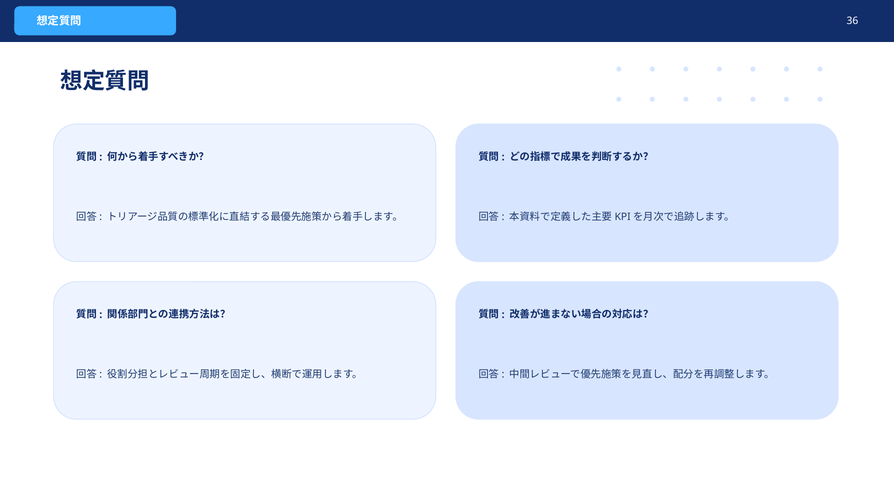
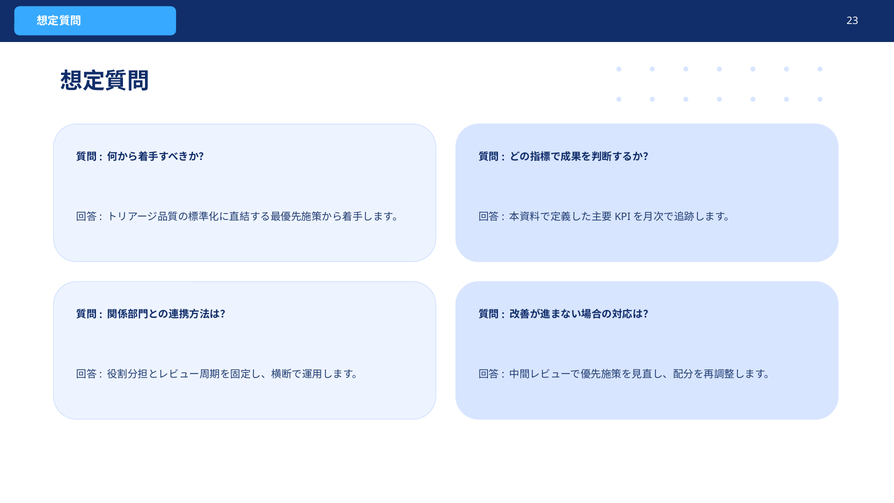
36: 36 -> 23
